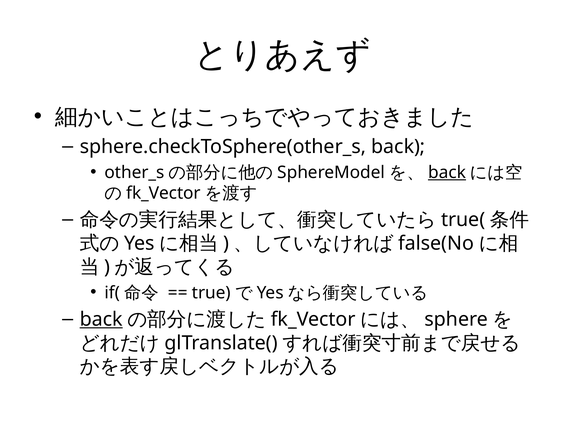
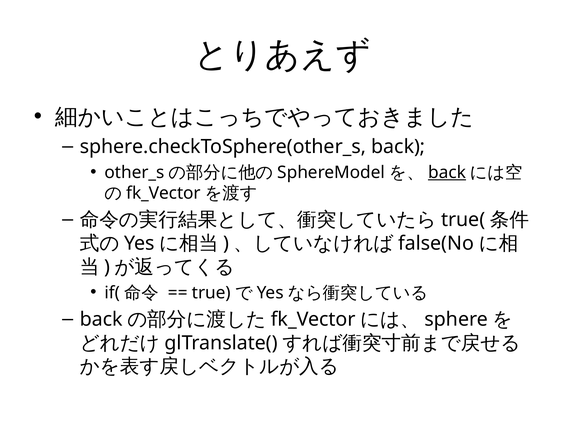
back at (101, 319) underline: present -> none
